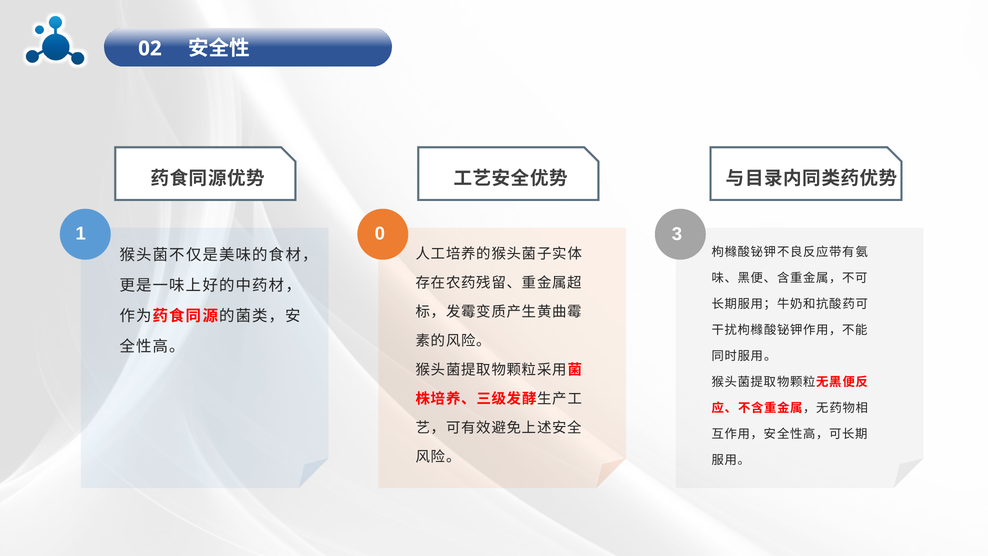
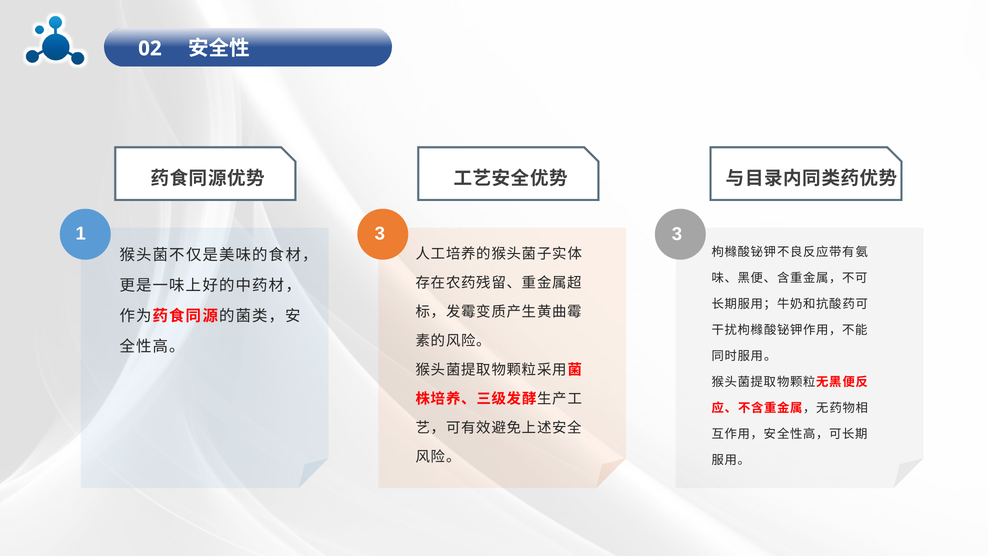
1 0: 0 -> 3
